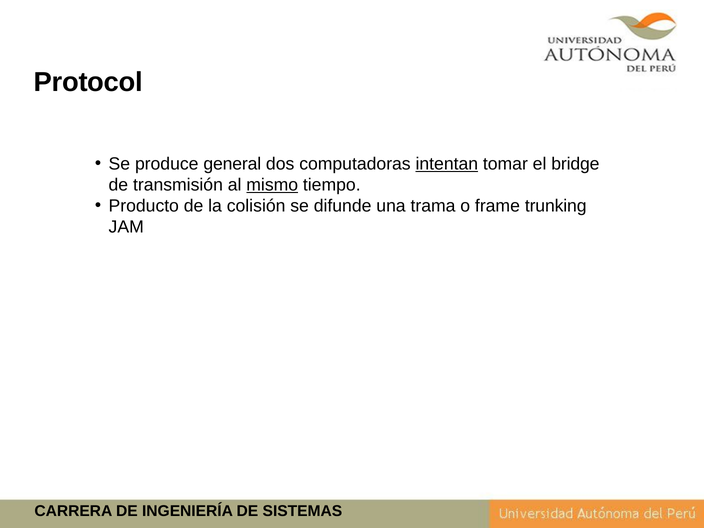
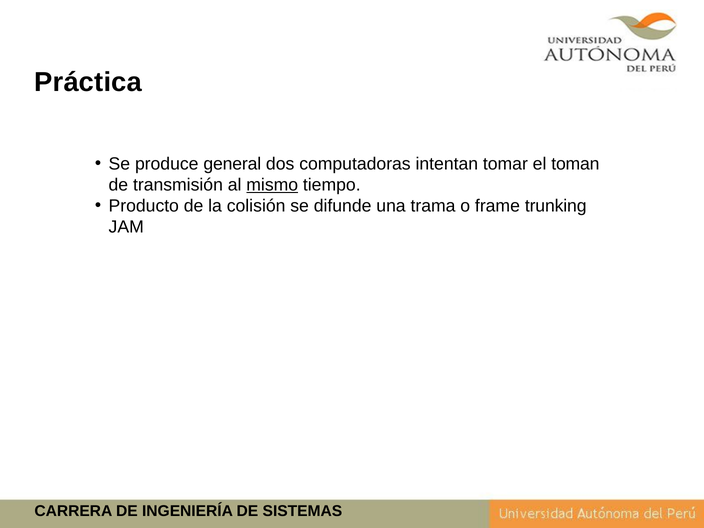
Protocol: Protocol -> Práctica
intentan underline: present -> none
bridge: bridge -> toman
